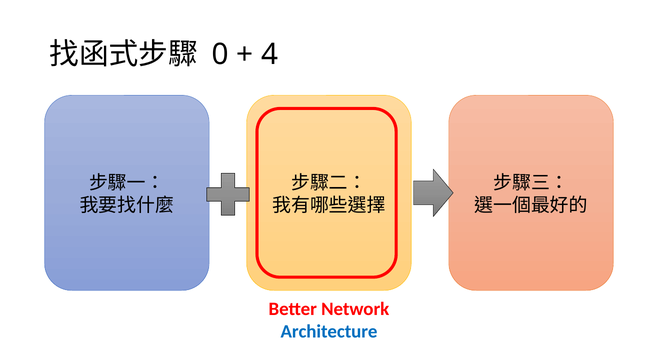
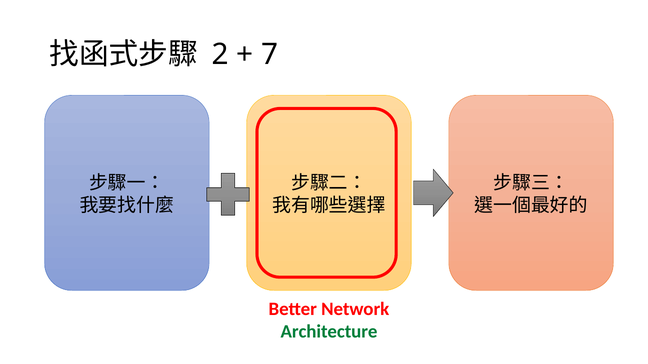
0: 0 -> 2
4: 4 -> 7
Architecture colour: blue -> green
